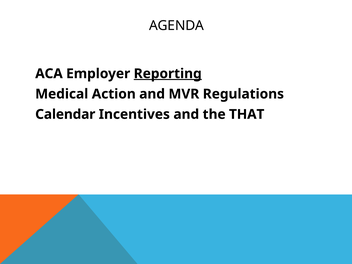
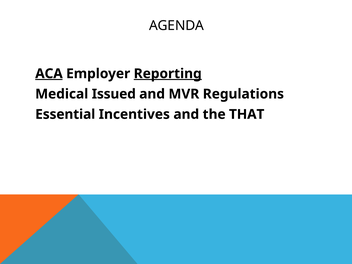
ACA underline: none -> present
Action: Action -> Issued
Calendar: Calendar -> Essential
